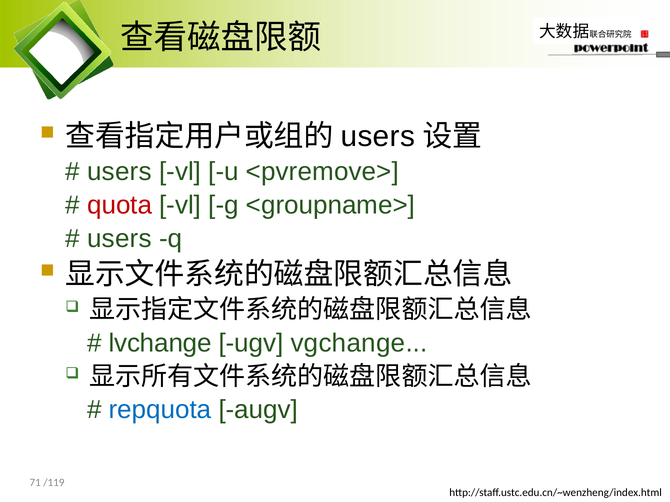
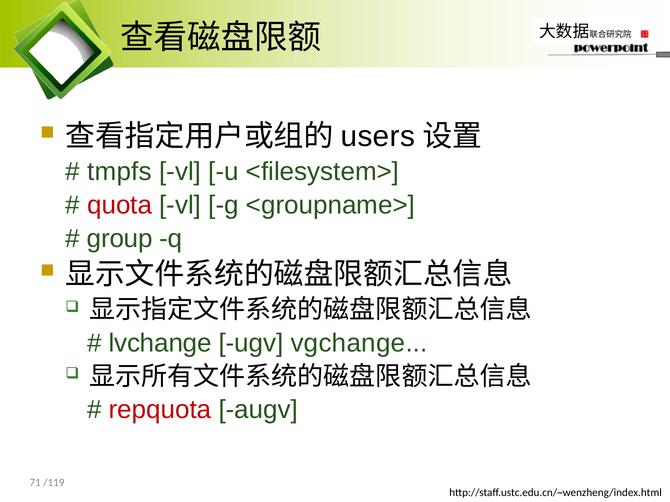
users at (119, 172): users -> tmpfs
<pvremove>: <pvremove> -> <filesystem>
users at (119, 239): users -> group
repquota colour: blue -> red
